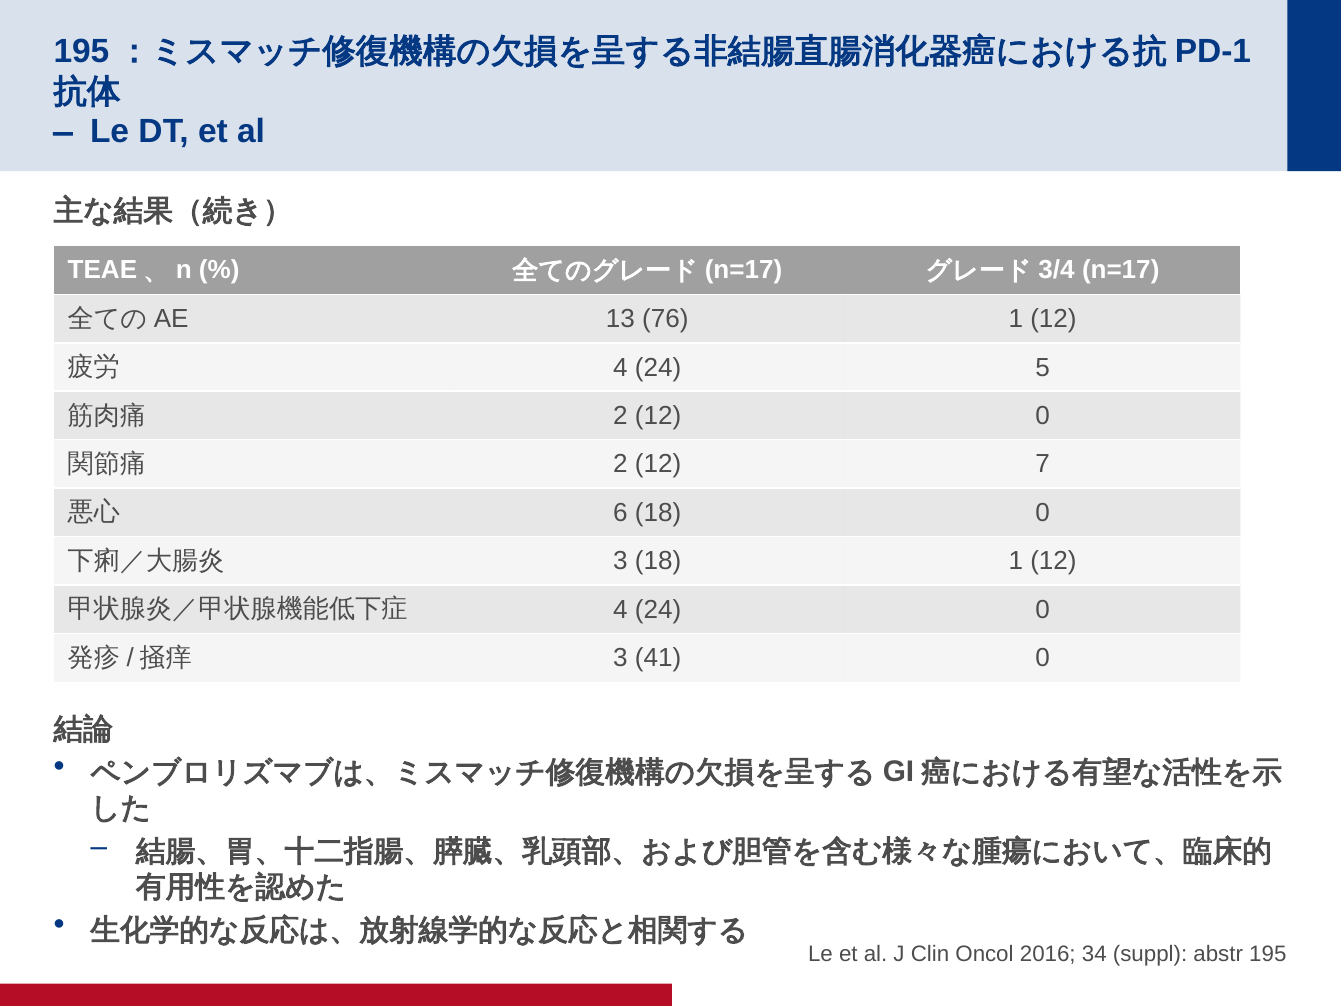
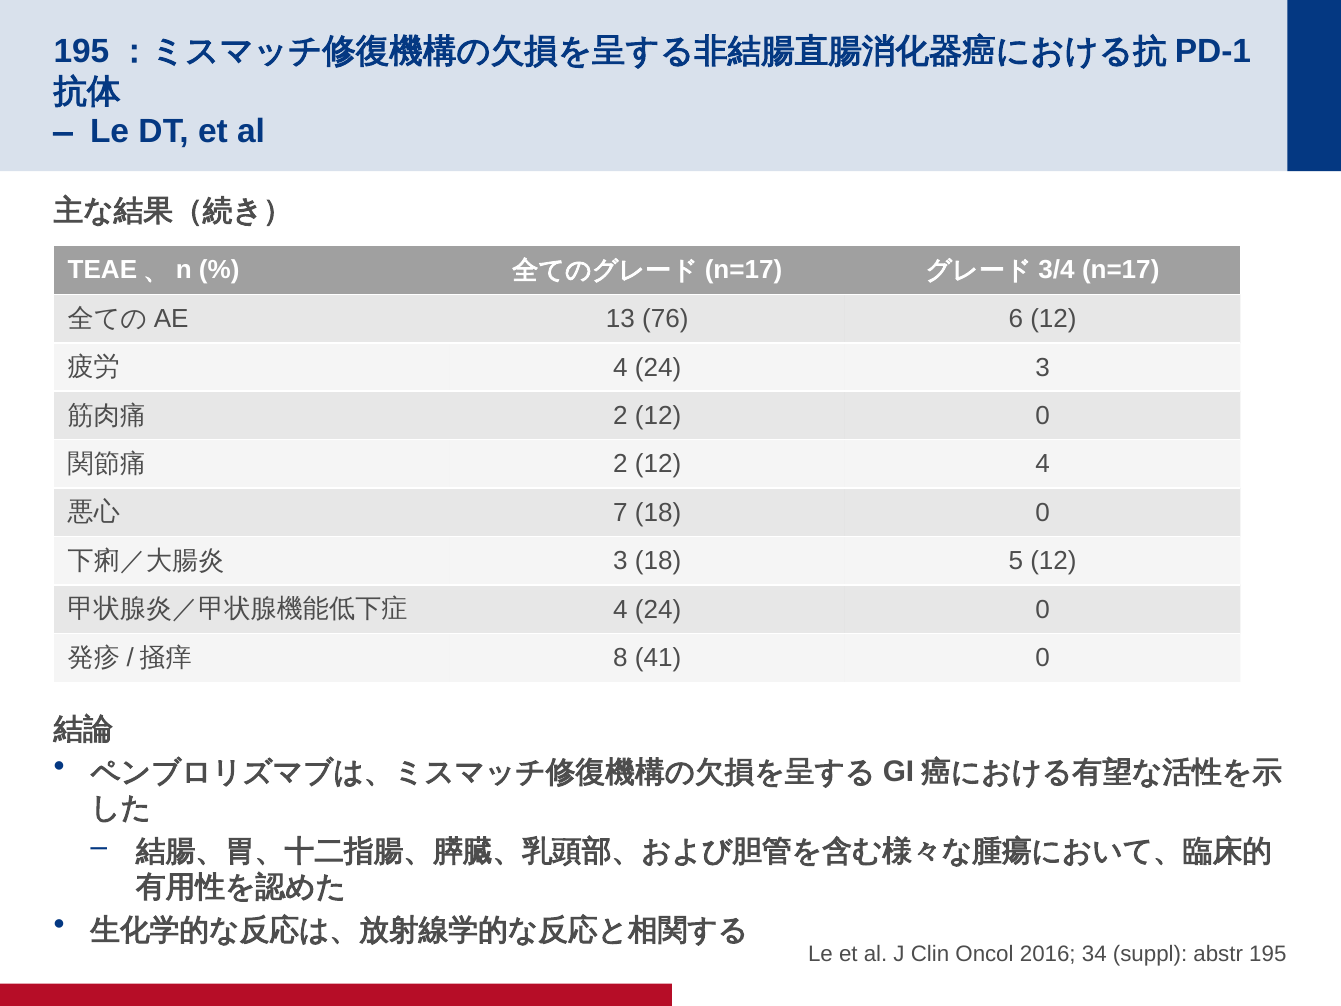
76 1: 1 -> 6
24 5: 5 -> 3
12 7: 7 -> 4
6: 6 -> 7
18 1: 1 -> 5
3 at (620, 658): 3 -> 8
